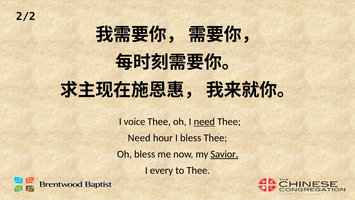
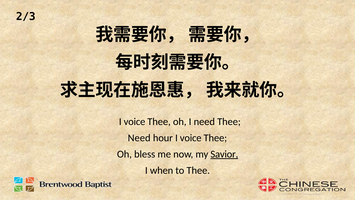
2/2: 2/2 -> 2/3
need at (204, 122) underline: present -> none
hour I bless: bless -> voice
every: every -> when
